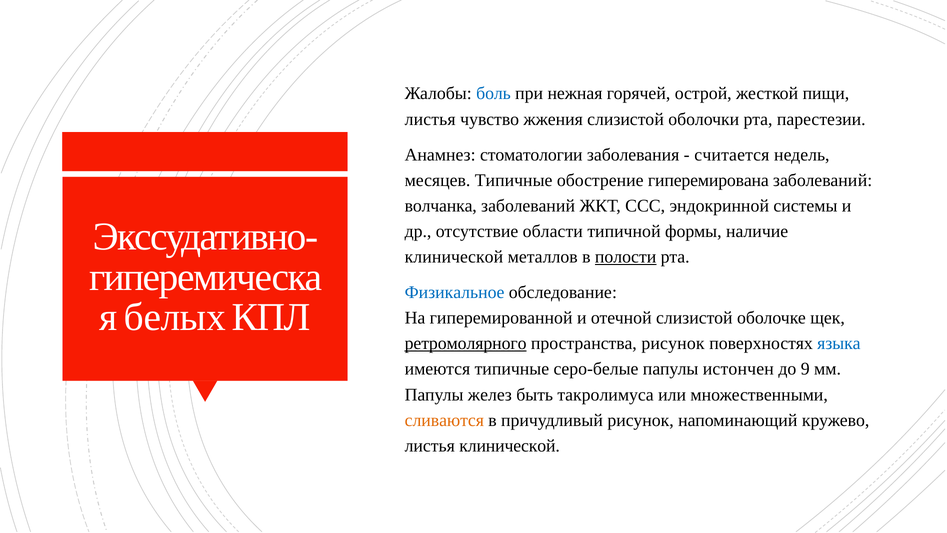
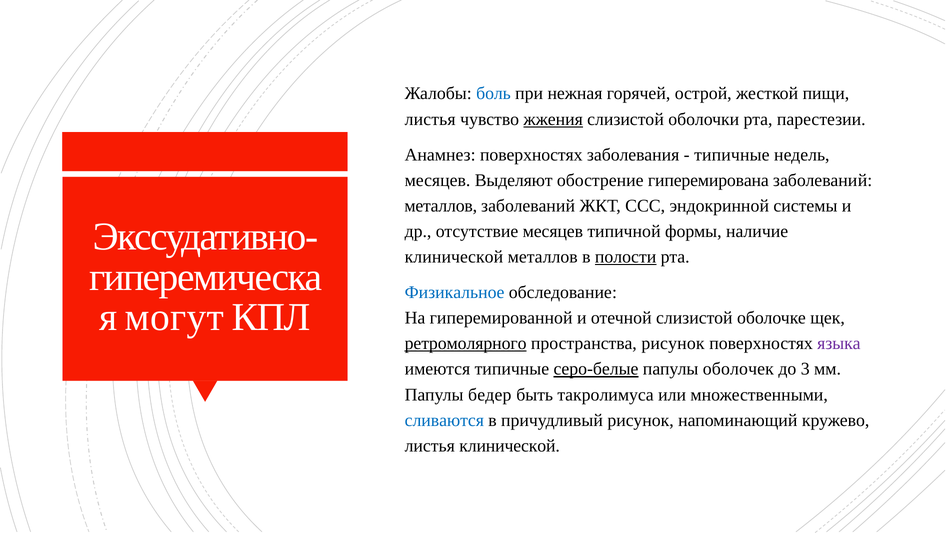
жжения underline: none -> present
Анамнез стоматологии: стоматологии -> поверхностях
считается at (732, 155): считается -> типичные
месяцев Типичные: Типичные -> Выделяют
волчанка at (441, 206): волчанка -> металлов
отсутствие области: области -> месяцев
белых: белых -> могут
языка colour: blue -> purple
серо-белые underline: none -> present
истончен: истончен -> оболочек
9: 9 -> 3
желез: желез -> бедер
сливаются colour: orange -> blue
